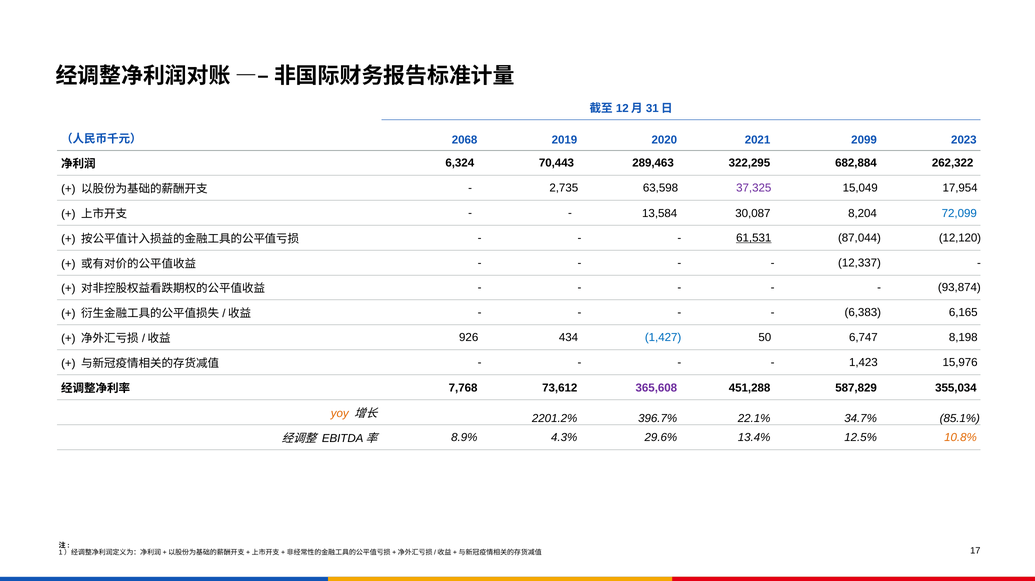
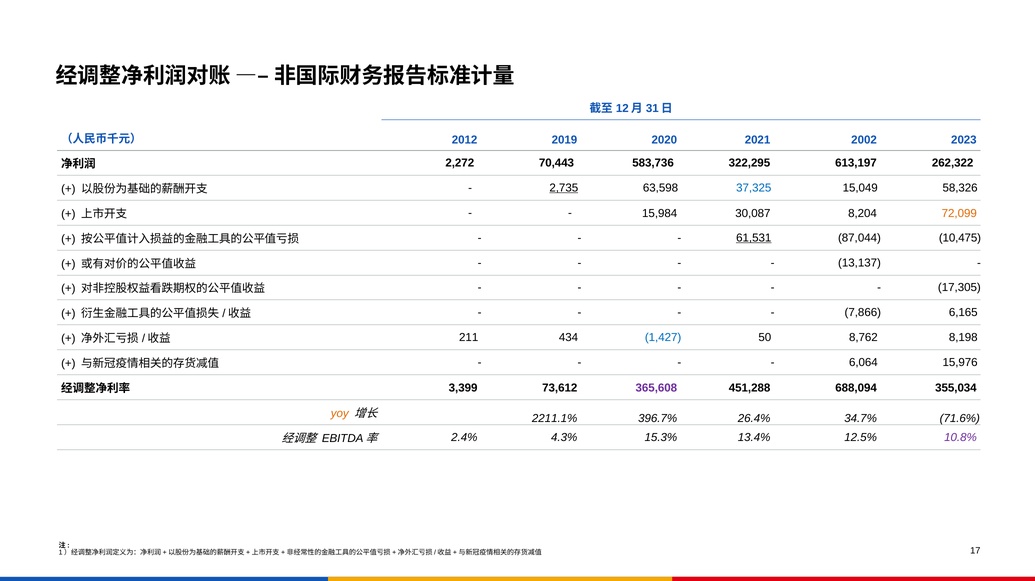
2068: 2068 -> 2012
2099: 2099 -> 2002
6,324: 6,324 -> 2,272
289,463: 289,463 -> 583,736
682,884: 682,884 -> 613,197
2,735 underline: none -> present
37,325 colour: purple -> blue
17,954: 17,954 -> 58,326
13,584: 13,584 -> 15,984
72,099 colour: blue -> orange
12,120: 12,120 -> 10,475
12,337: 12,337 -> 13,137
93,874: 93,874 -> 17,305
6,383: 6,383 -> 7,866
926: 926 -> 211
6,747: 6,747 -> 8,762
1,423: 1,423 -> 6,064
7,768: 7,768 -> 3,399
587,829: 587,829 -> 688,094
2201.2%: 2201.2% -> 2211.1%
22.1%: 22.1% -> 26.4%
85.1%: 85.1% -> 71.6%
8.9%: 8.9% -> 2.4%
29.6%: 29.6% -> 15.3%
10.8% colour: orange -> purple
